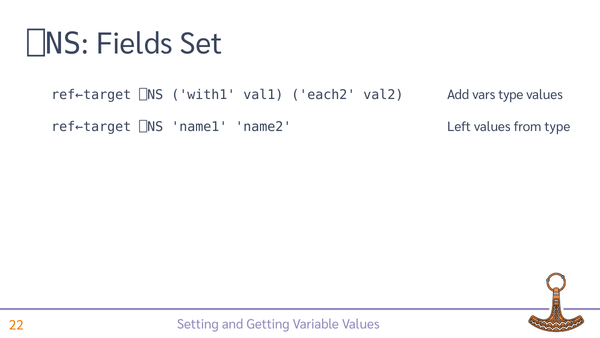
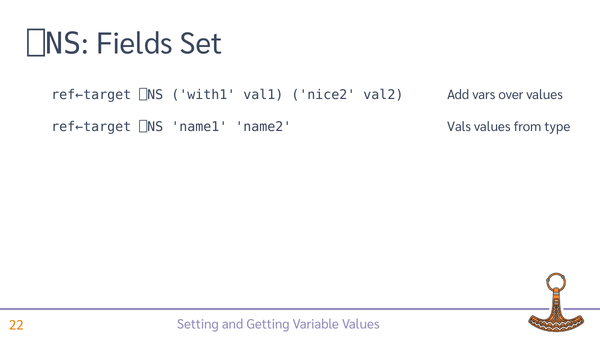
each2: each2 -> nice2
vars type: type -> over
Left: Left -> Vals
